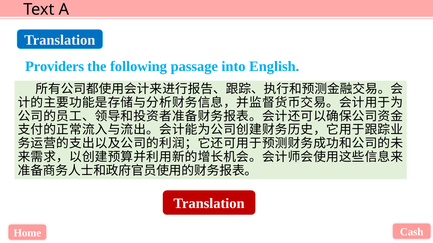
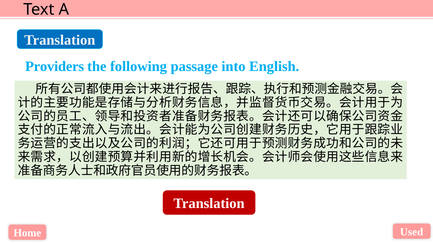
Cash: Cash -> Used
